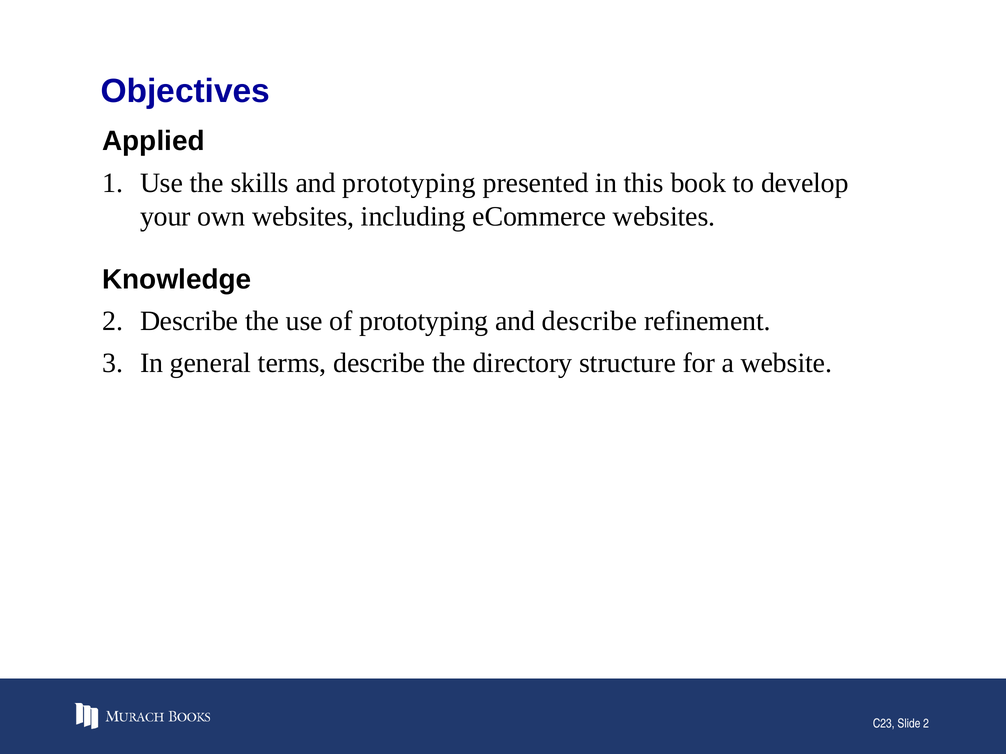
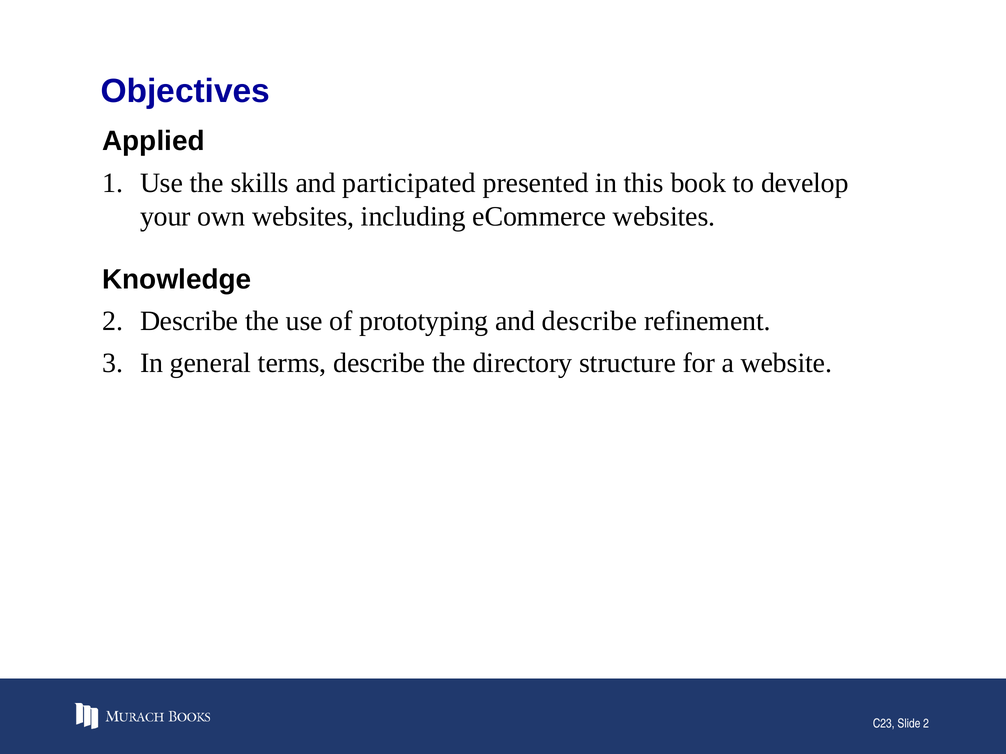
and prototyping: prototyping -> participated
